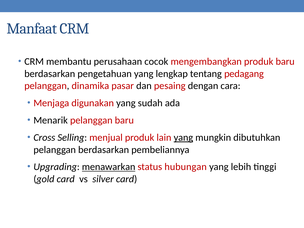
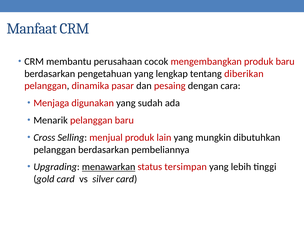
pedagang: pedagang -> diberikan
yang at (183, 138) underline: present -> none
hubungan: hubungan -> tersimpan
